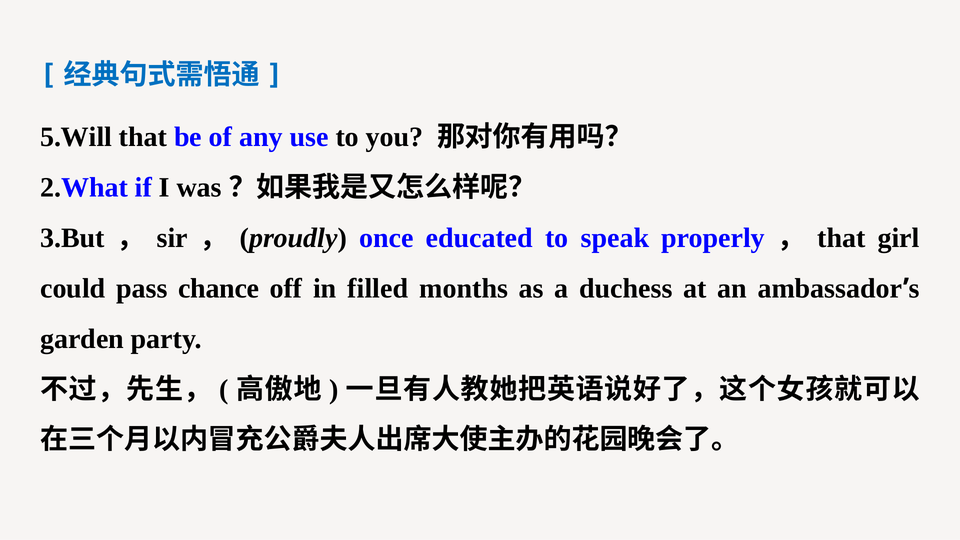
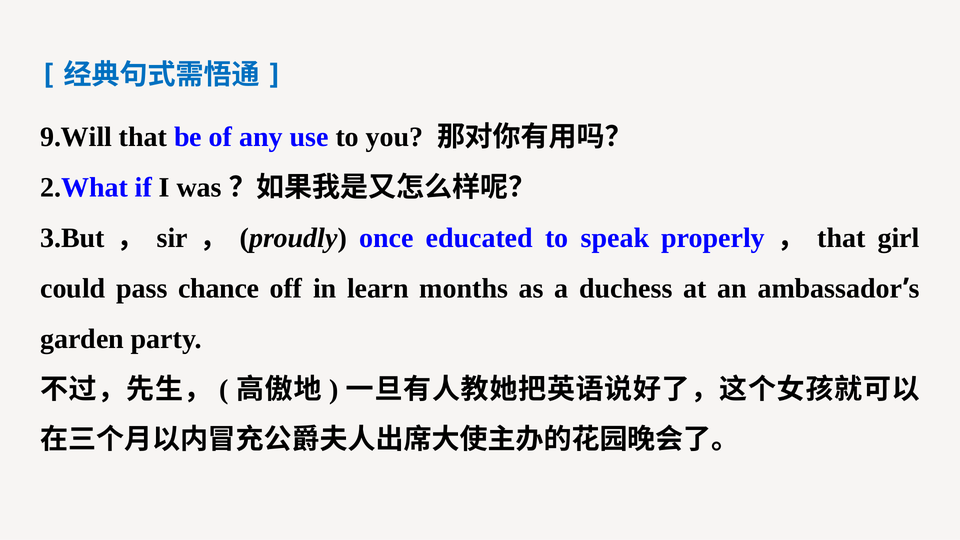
5.Will: 5.Will -> 9.Will
filled: filled -> learn
